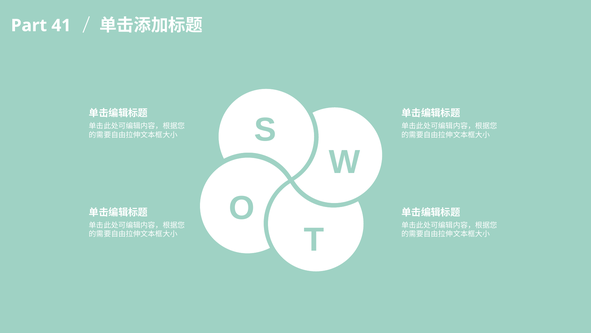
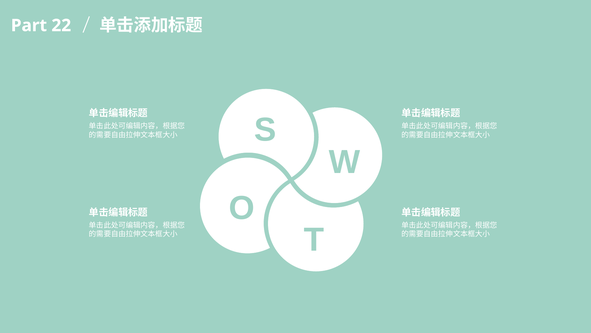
41: 41 -> 22
